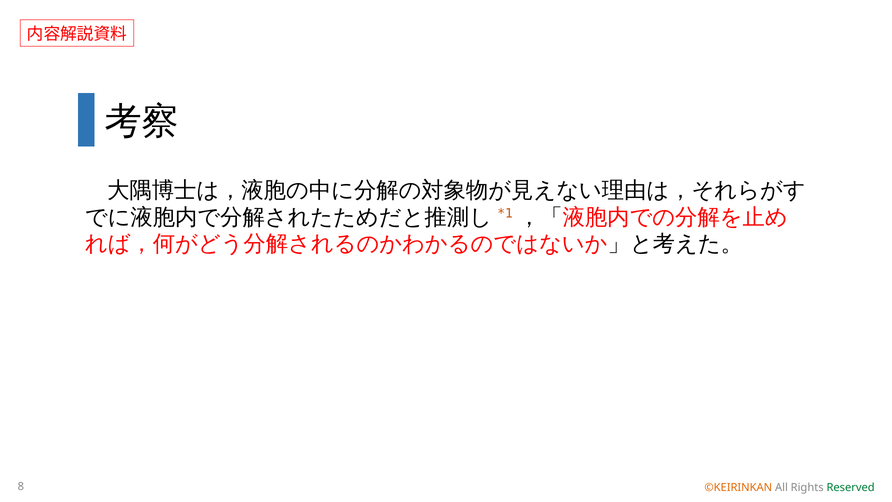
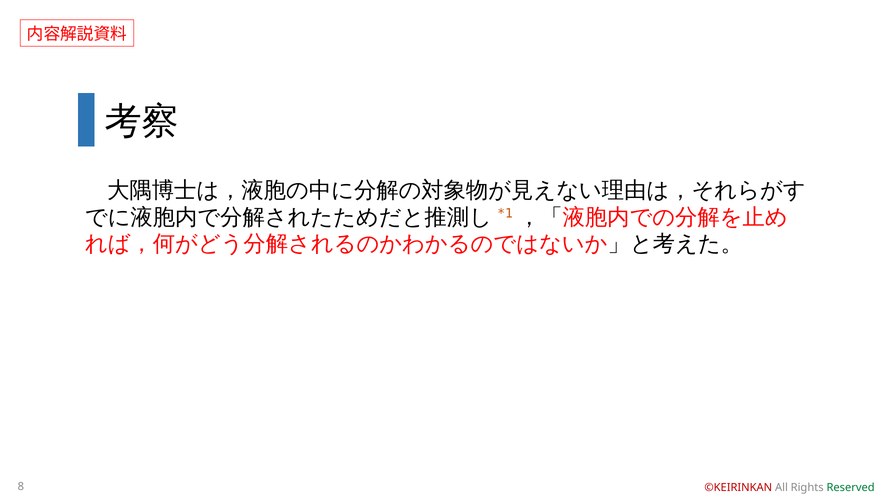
©KEIRINKAN colour: orange -> red
